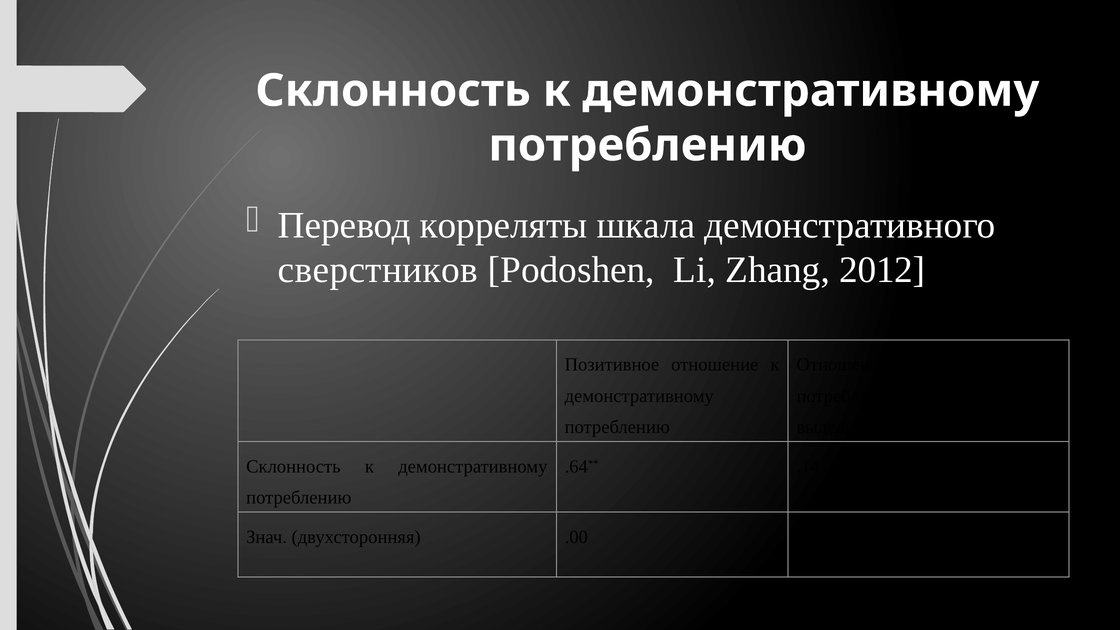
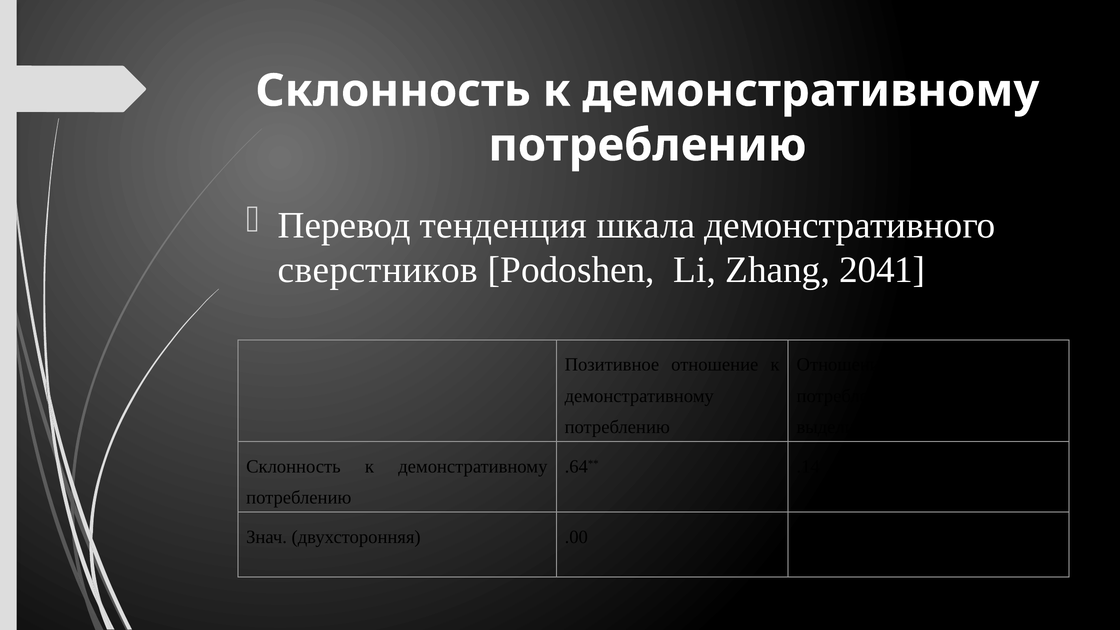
корреляты: корреляты -> тенденция
2012: 2012 -> 2041
